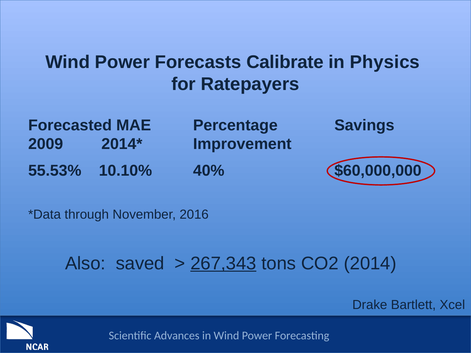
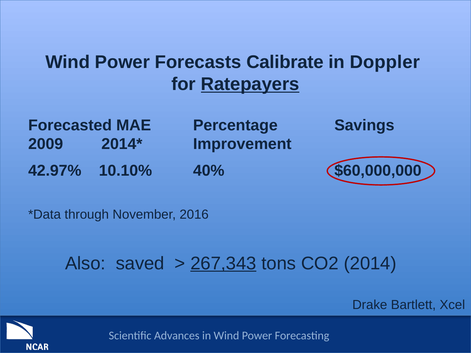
Physics: Physics -> Doppler
Ratepayers underline: none -> present
55.53%: 55.53% -> 42.97%
